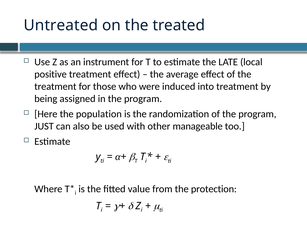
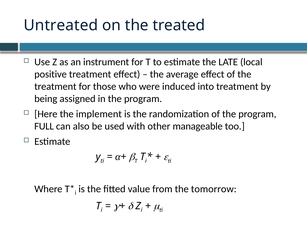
population: population -> implement
JUST: JUST -> FULL
protection: protection -> tomorrow
